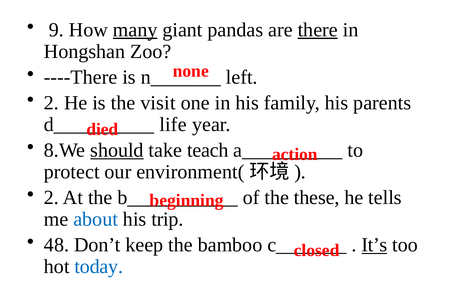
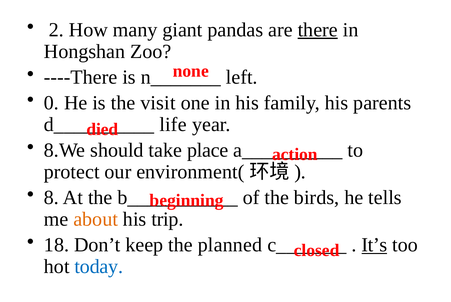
9: 9 -> 2
many underline: present -> none
2 at (51, 103): 2 -> 0
should underline: present -> none
teach: teach -> place
2 at (51, 197): 2 -> 8
these: these -> birds
about colour: blue -> orange
48: 48 -> 18
bamboo: bamboo -> planned
